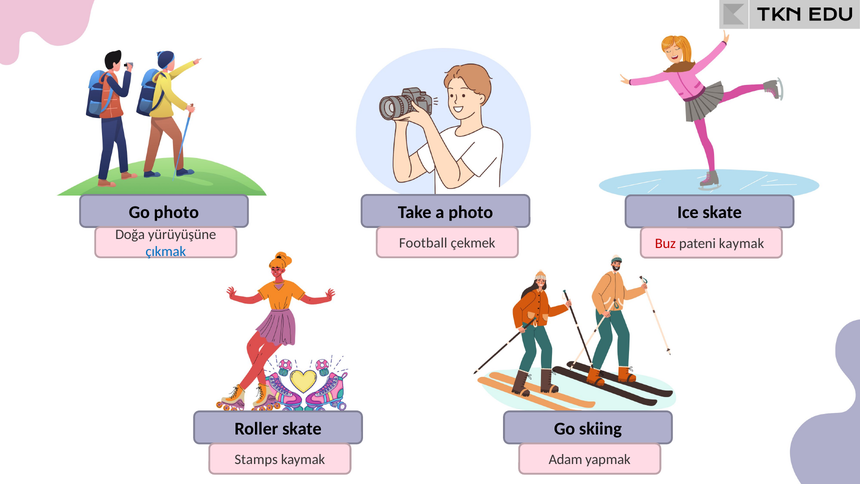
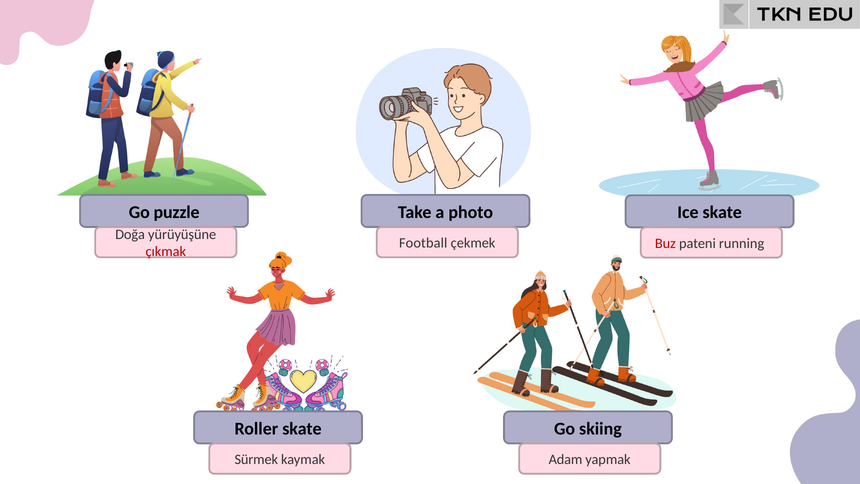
Go photo: photo -> puzzle
pateni kaymak: kaymak -> running
çıkmak colour: blue -> red
Stamps: Stamps -> Sürmek
